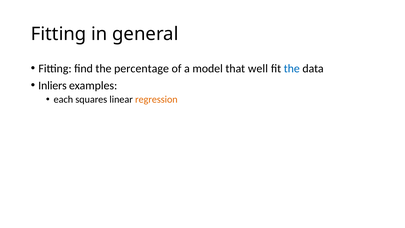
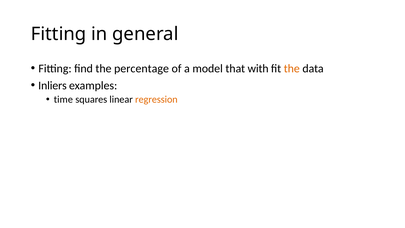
well: well -> with
the at (292, 68) colour: blue -> orange
each: each -> time
